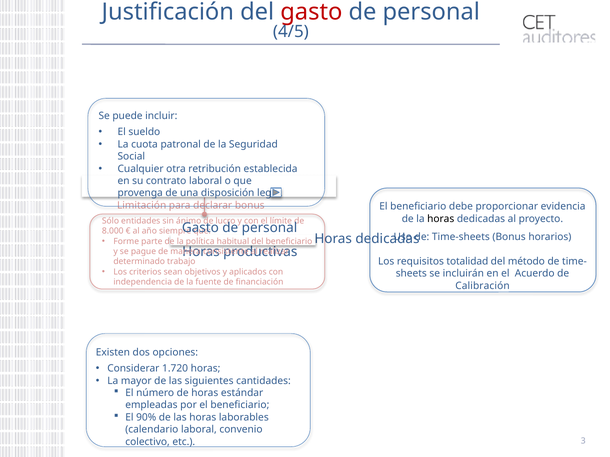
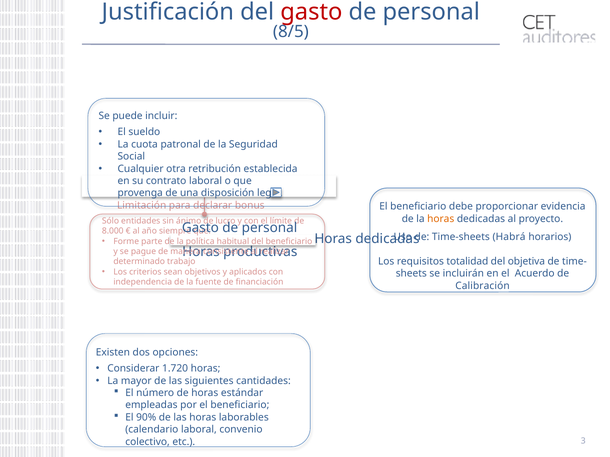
4/5: 4/5 -> 8/5
horas at (441, 219) colour: black -> orange
Time-sheets Bonus: Bonus -> Habrá
método: método -> objetiva
